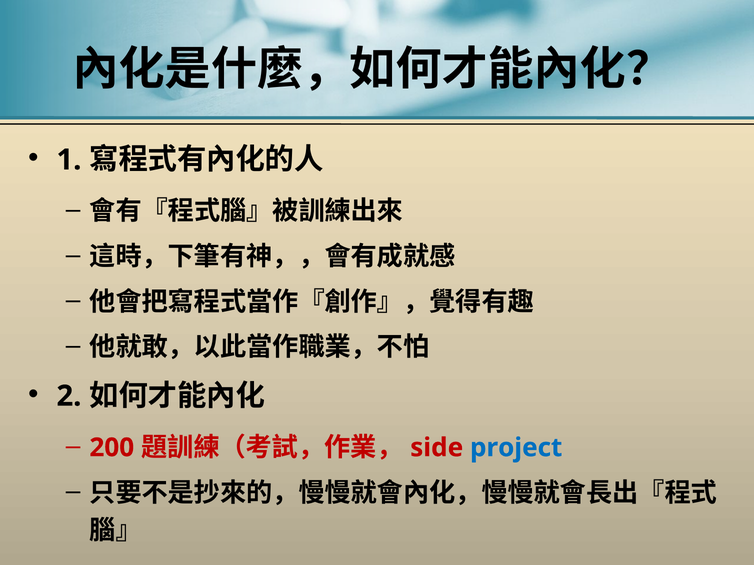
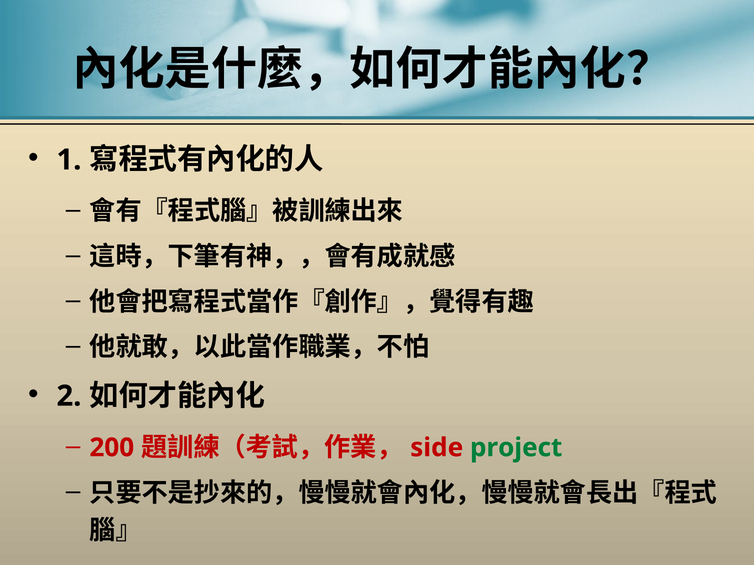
project colour: blue -> green
